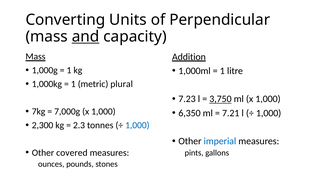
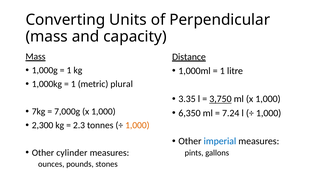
and underline: present -> none
Addition: Addition -> Distance
7.23: 7.23 -> 3.35
7.21: 7.21 -> 7.24
1,000 at (137, 125) colour: blue -> orange
covered: covered -> cylinder
